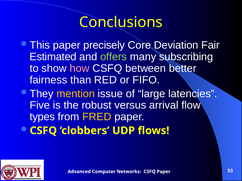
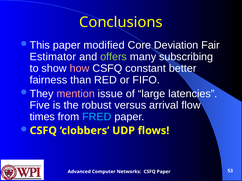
precisely: precisely -> modified
Estimated: Estimated -> Estimator
between: between -> constant
mention colour: yellow -> pink
types: types -> times
FRED colour: yellow -> light blue
